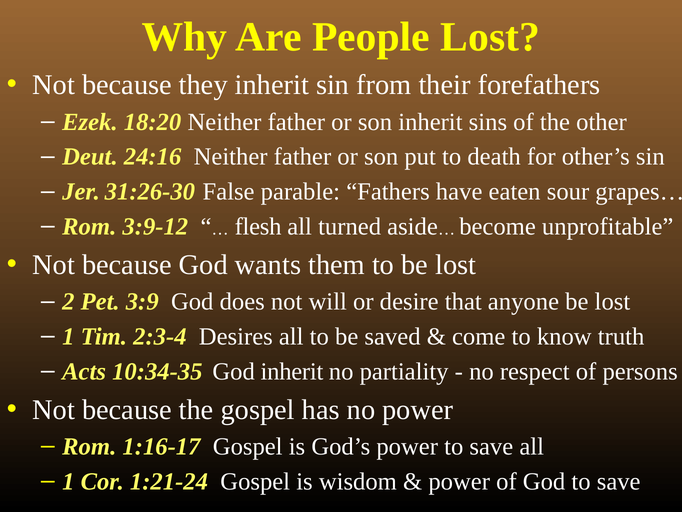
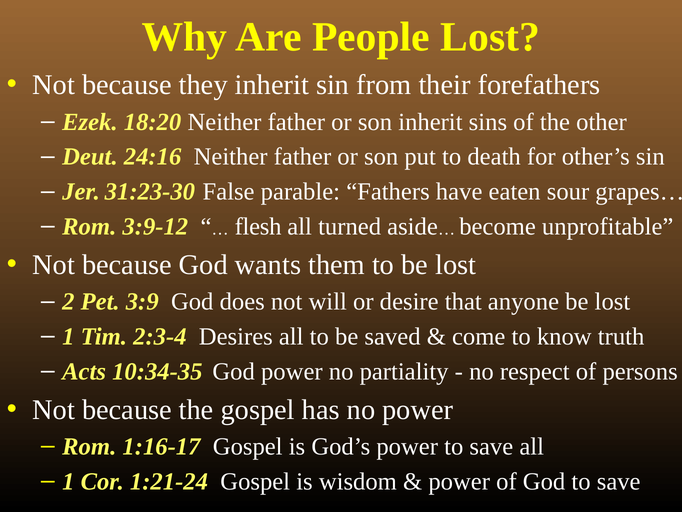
31:26-30: 31:26-30 -> 31:23-30
God inherit: inherit -> power
